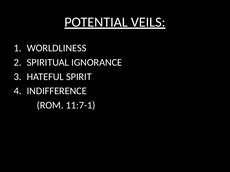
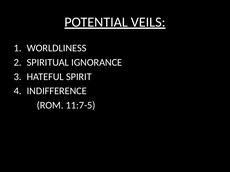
11:7-1: 11:7-1 -> 11:7-5
